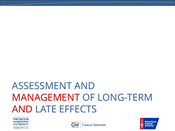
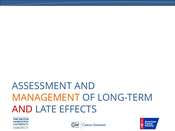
MANAGEMENT colour: red -> orange
